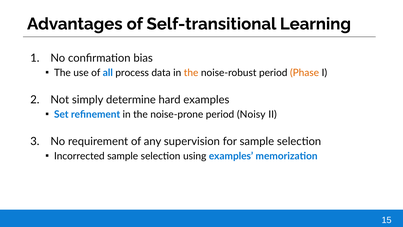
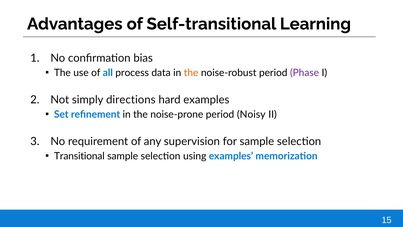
Phase colour: orange -> purple
determine: determine -> directions
Incorrected: Incorrected -> Transitional
